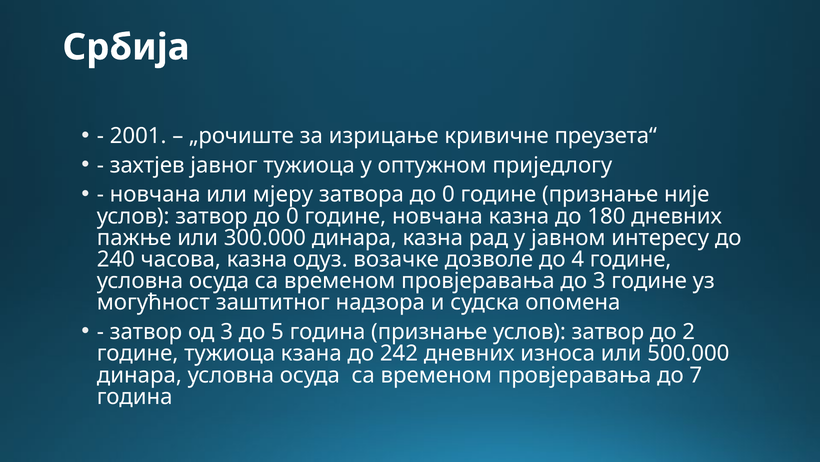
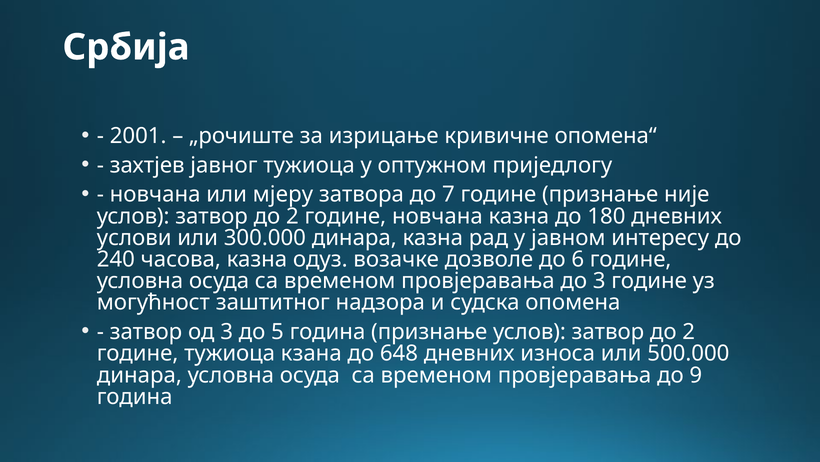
преузета“: преузета“ -> опомена“
затвора до 0: 0 -> 7
0 at (292, 216): 0 -> 2
пажње: пажње -> услови
4: 4 -> 6
242: 242 -> 648
7: 7 -> 9
